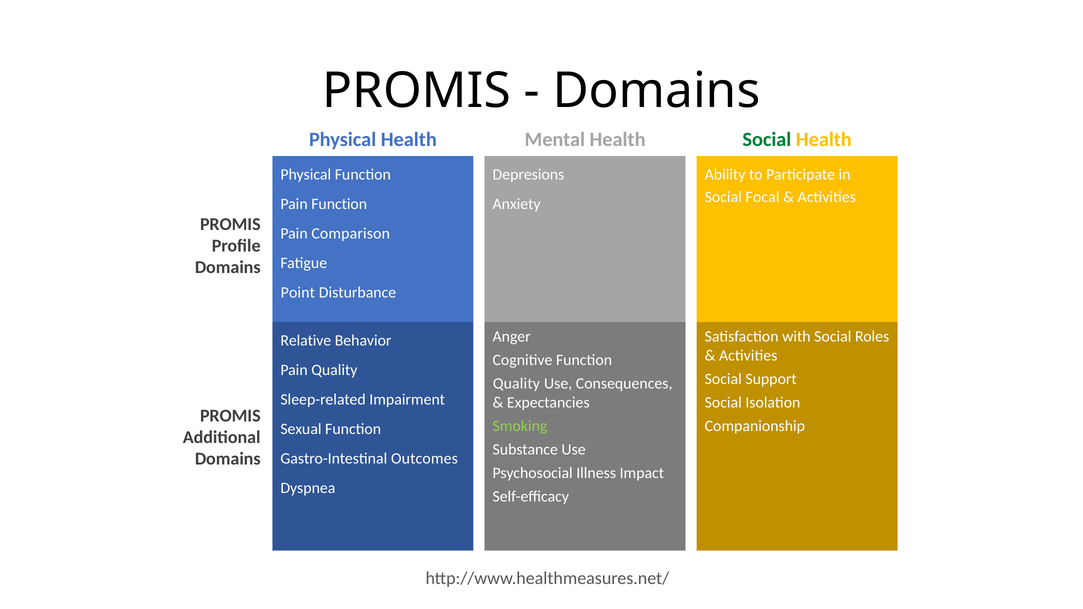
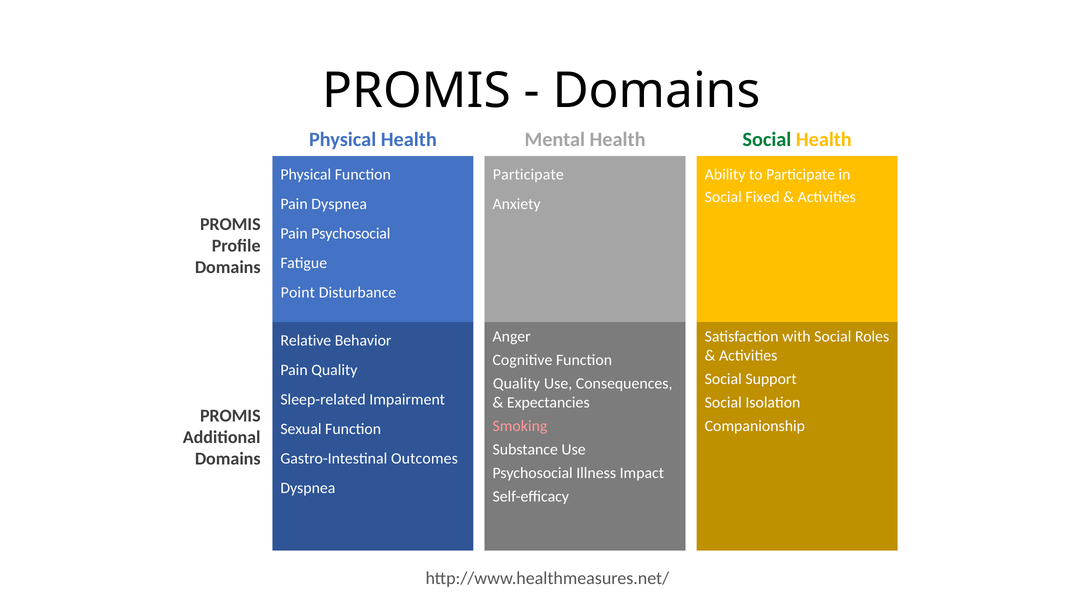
Depresions at (528, 174): Depresions -> Participate
Focal: Focal -> Fixed
Pain Function: Function -> Dyspnea
Pain Comparison: Comparison -> Psychosocial
Smoking colour: light green -> pink
